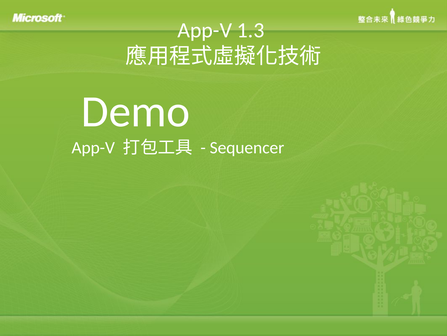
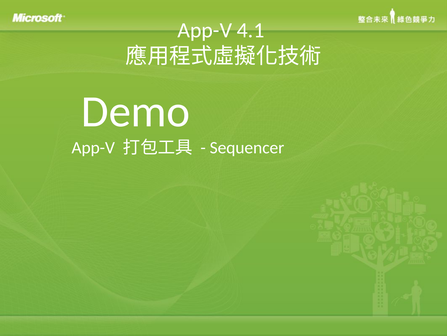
1.3: 1.3 -> 4.1
